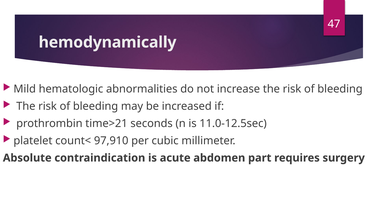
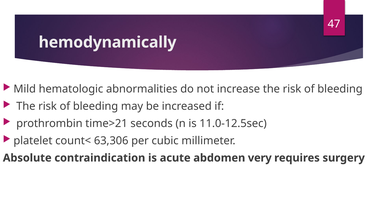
97,910: 97,910 -> 63,306
part: part -> very
